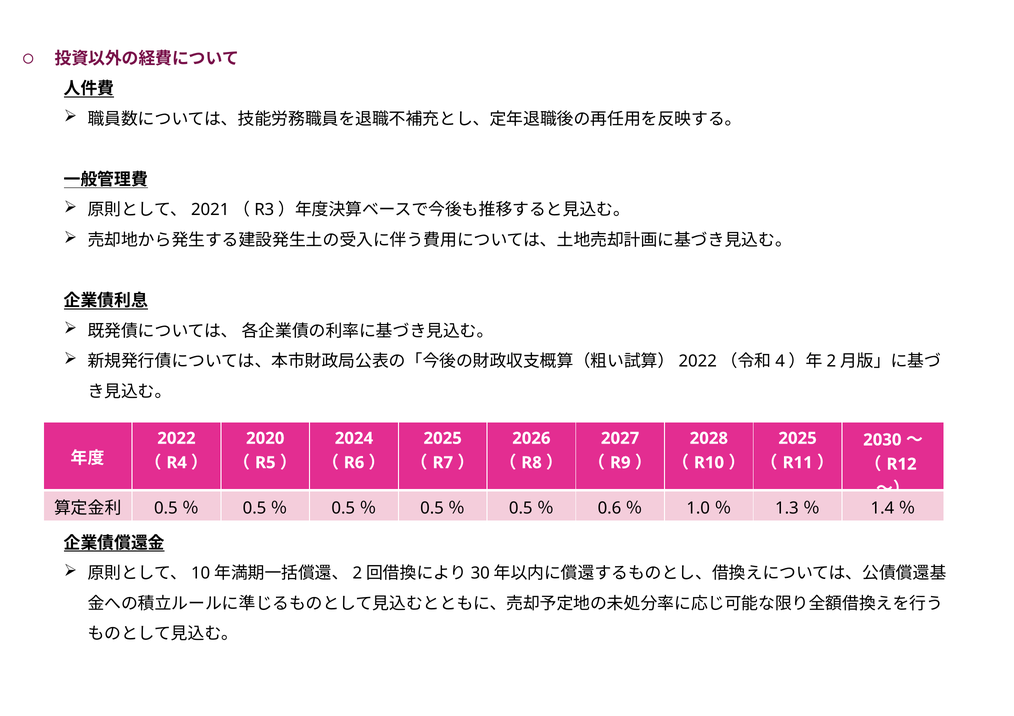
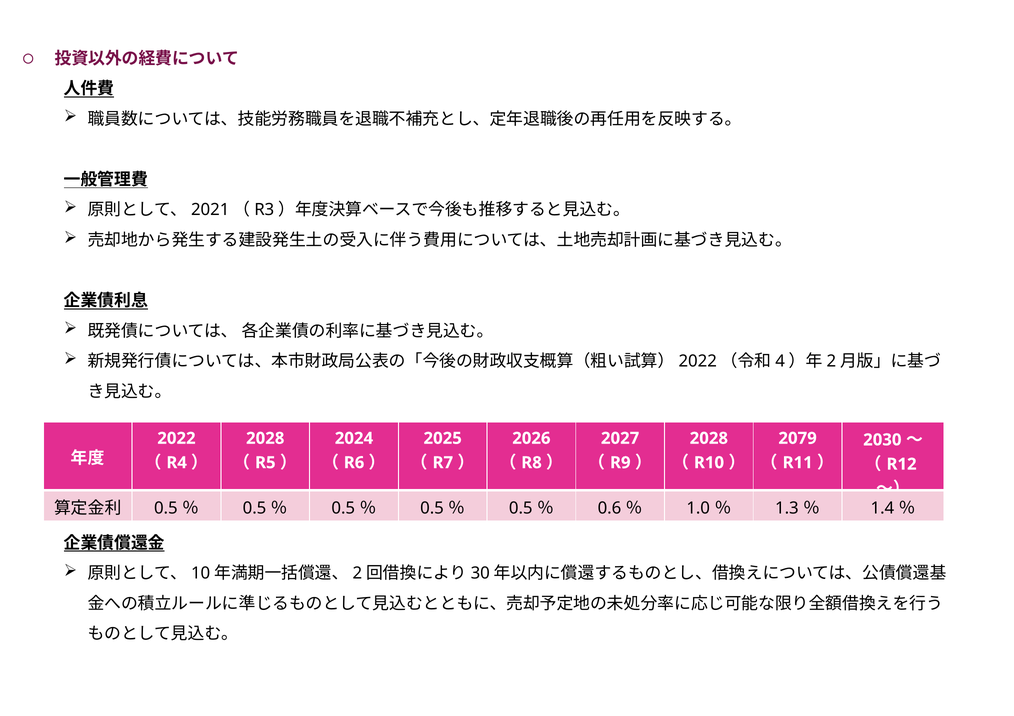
2020 at (265, 438): 2020 -> 2028
2025 at (798, 438): 2025 -> 2079
